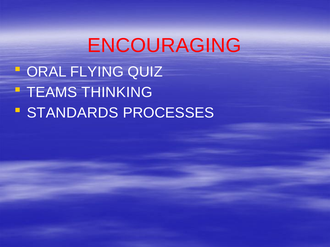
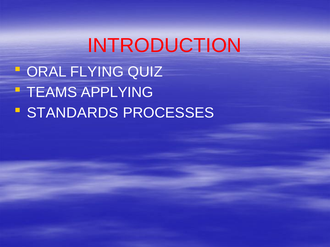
ENCOURAGING: ENCOURAGING -> INTRODUCTION
THINKING: THINKING -> APPLYING
